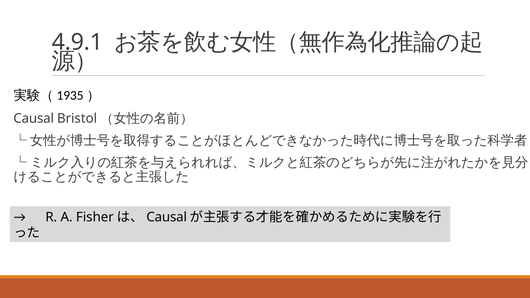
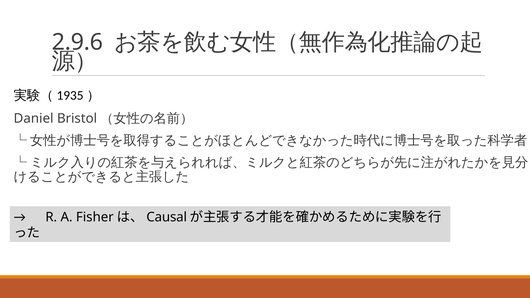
4.9.1: 4.9.1 -> 2.9.6
Causal at (34, 118): Causal -> Daniel
